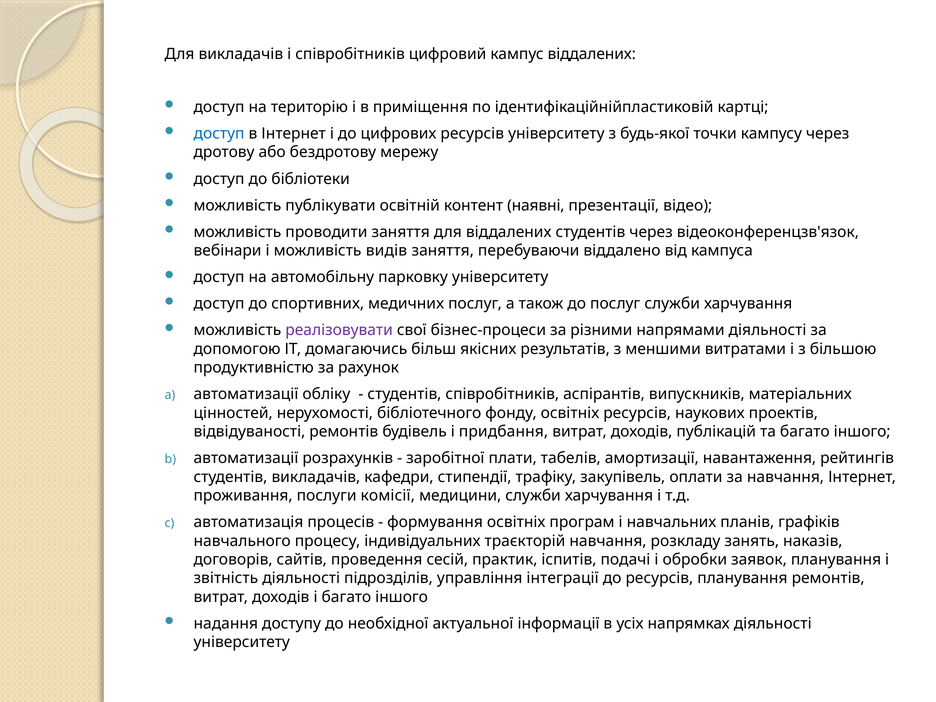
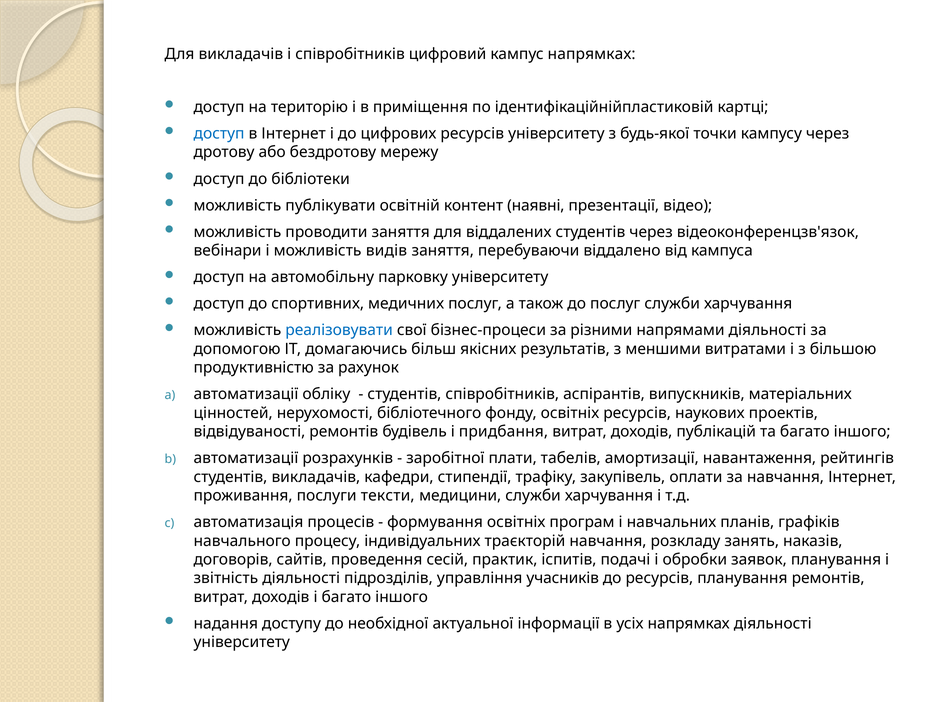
кампус віддалених: віддалених -> напрямках
реалізовувати colour: purple -> blue
комісії: комісії -> тексти
інтеграції: інтеграції -> учасників
